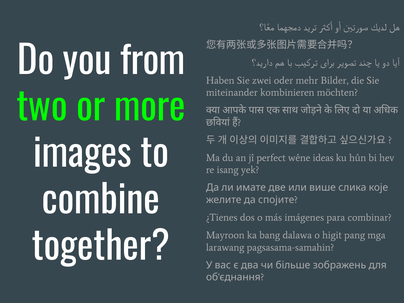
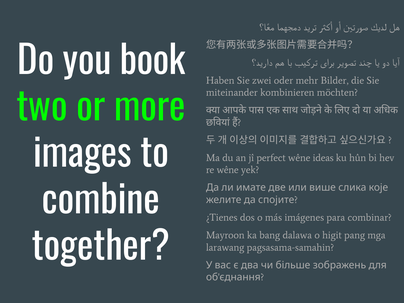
from: from -> book
re isang: isang -> wêne
